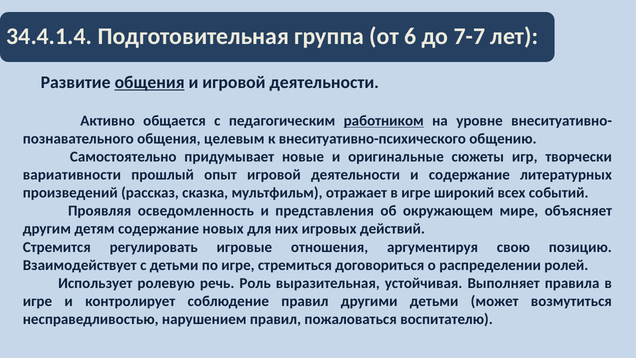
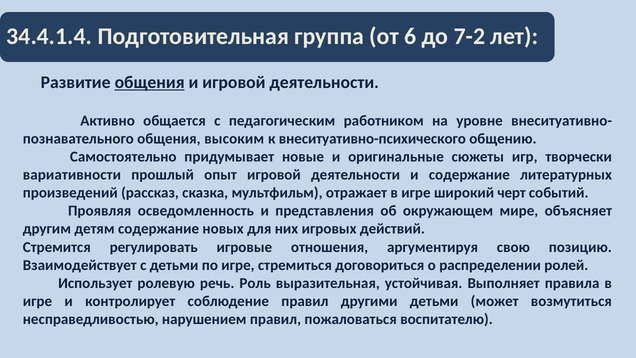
7-7: 7-7 -> 7-2
работником underline: present -> none
целевым: целевым -> высоким
всех: всех -> черт
